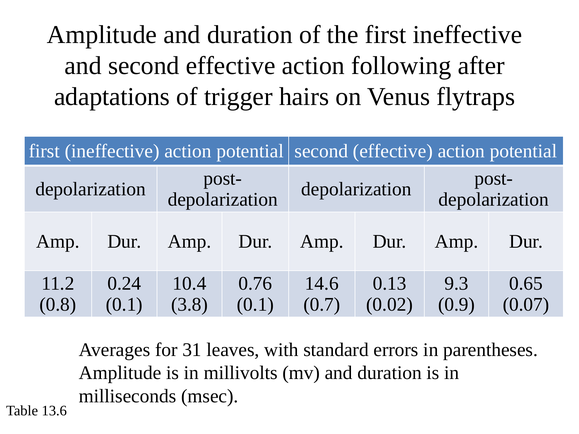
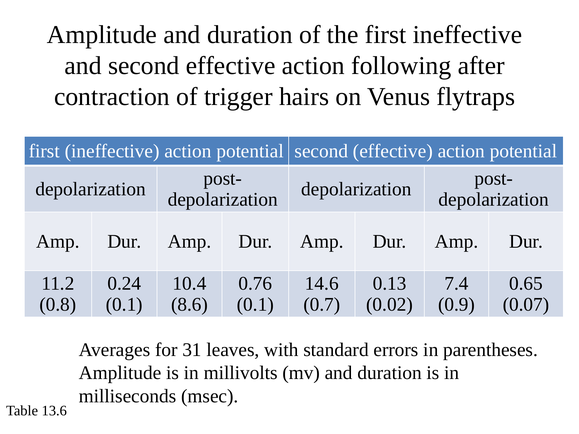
adaptations: adaptations -> contraction
9.3: 9.3 -> 7.4
3.8: 3.8 -> 8.6
